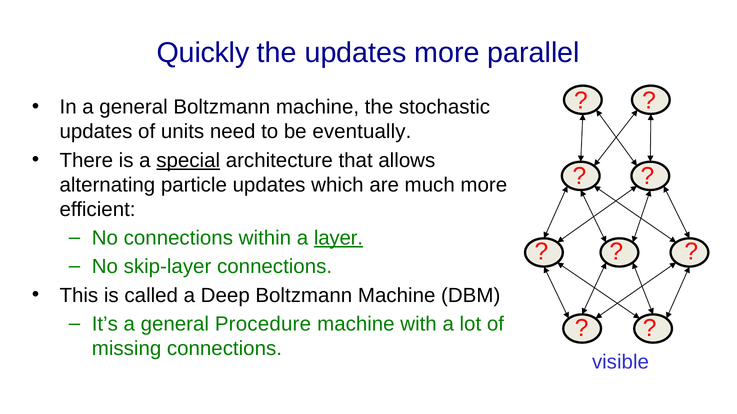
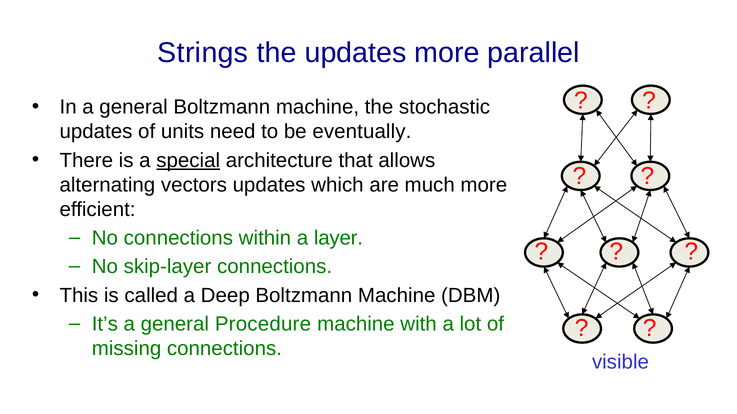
Quickly: Quickly -> Strings
particle: particle -> vectors
layer underline: present -> none
